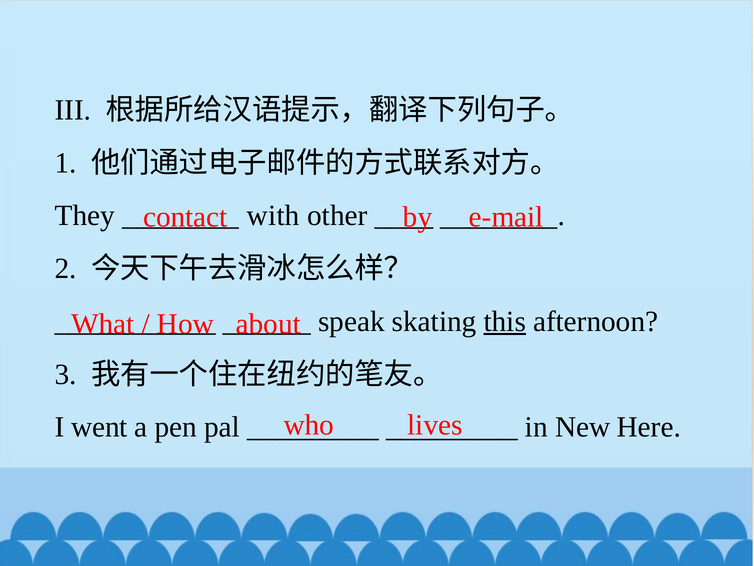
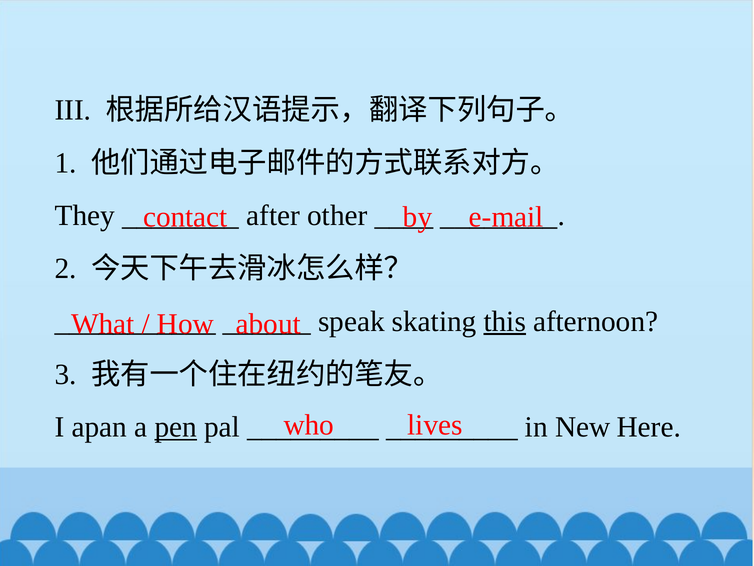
with: with -> after
went: went -> apan
pen underline: none -> present
